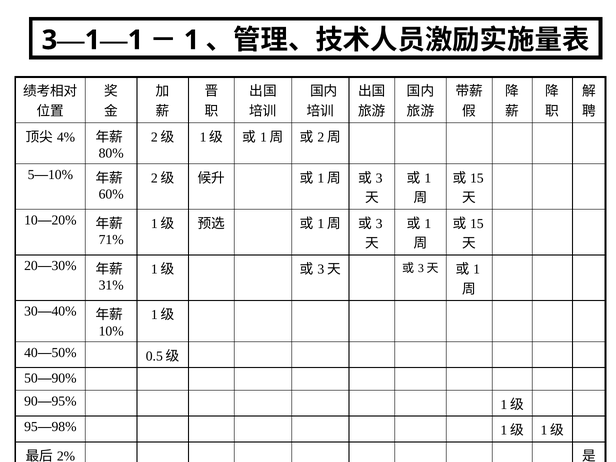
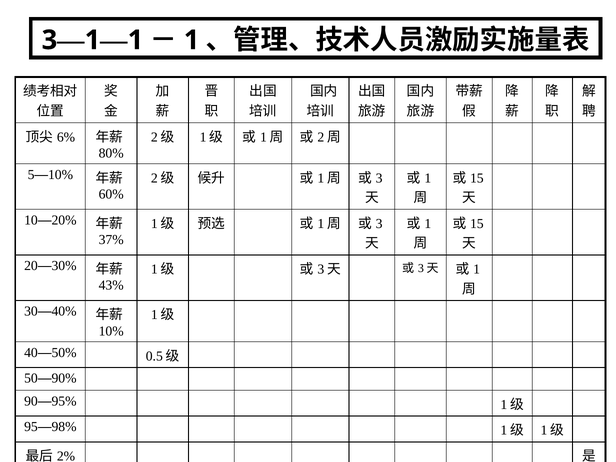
4%: 4% -> 6%
71%: 71% -> 37%
31%: 31% -> 43%
